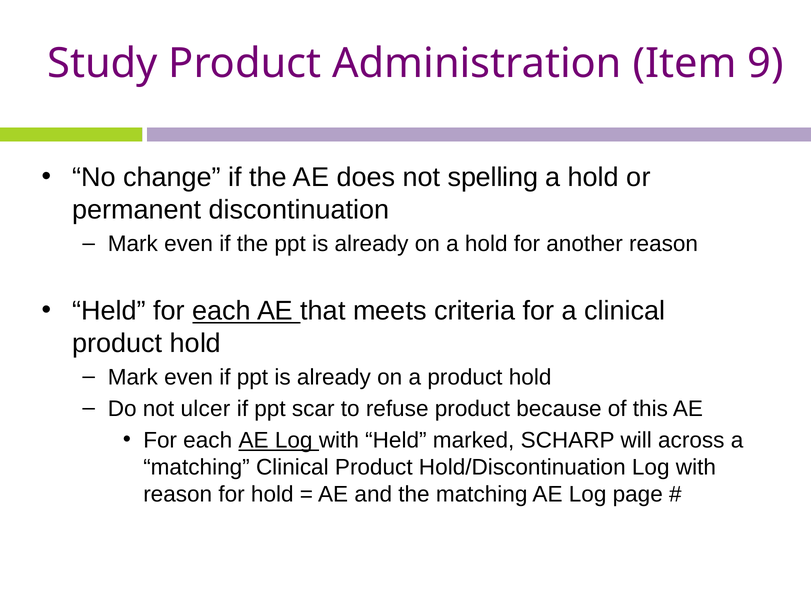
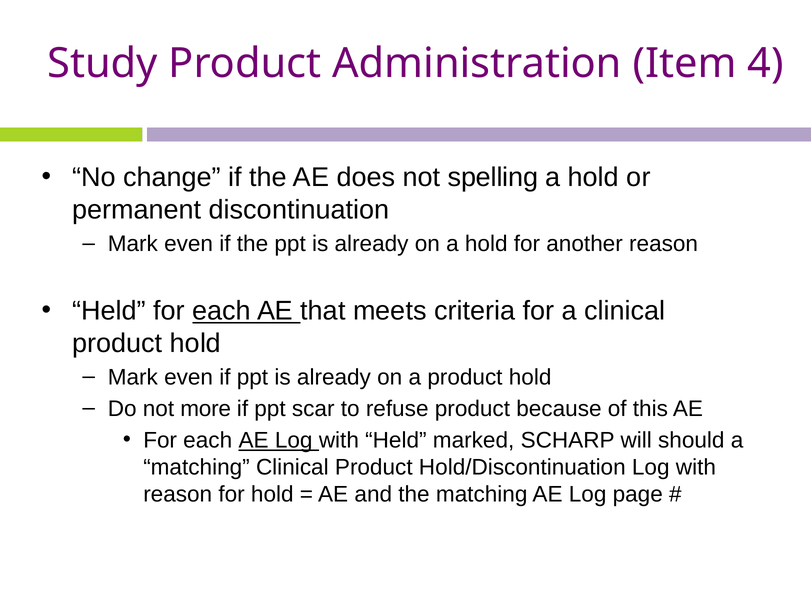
9: 9 -> 4
ulcer: ulcer -> more
across: across -> should
